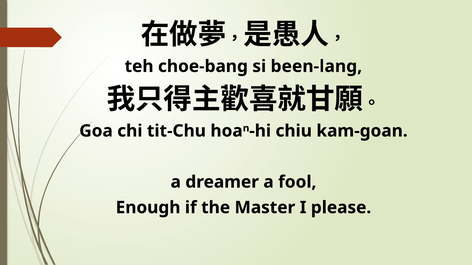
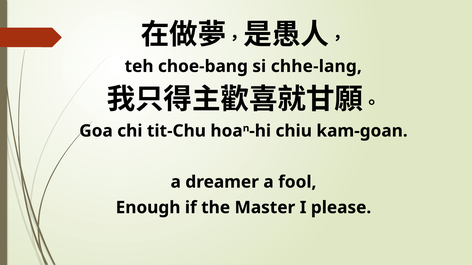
been-lang: been-lang -> chhe-lang
